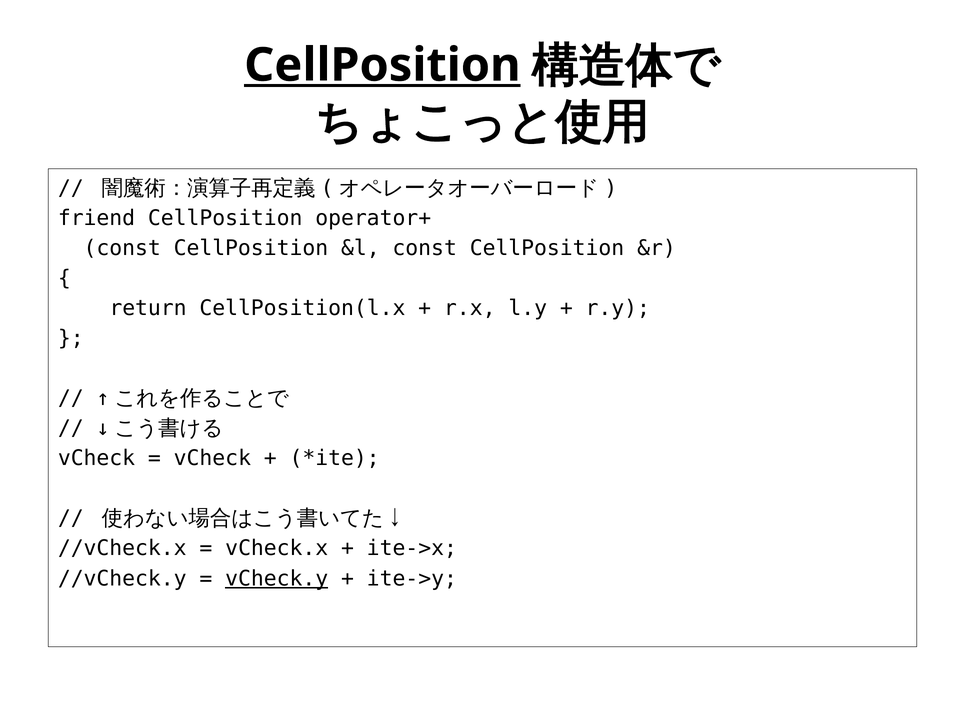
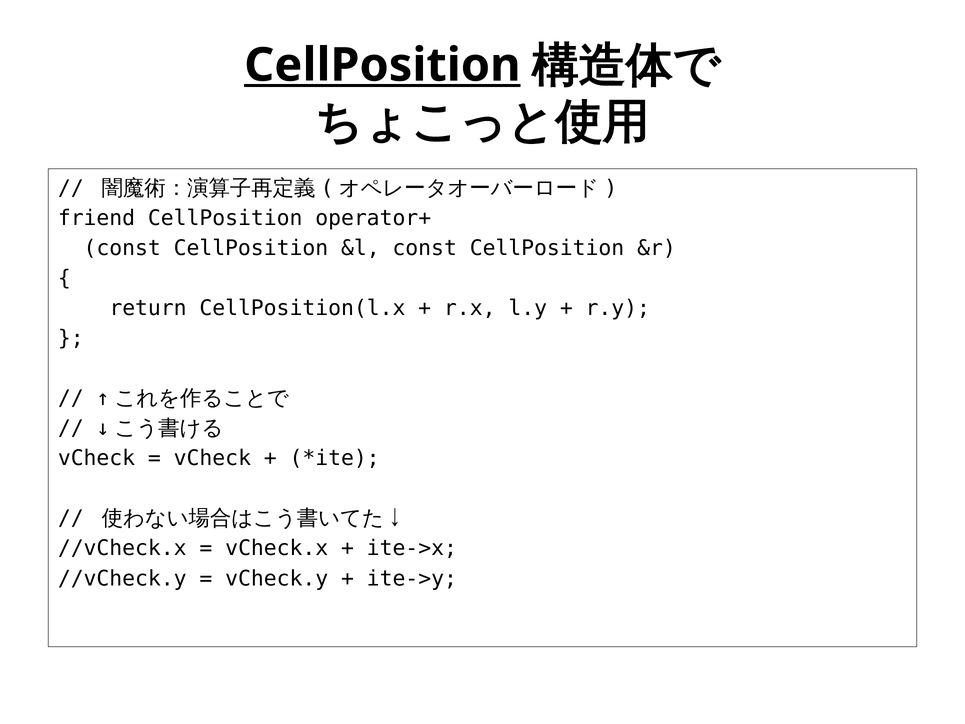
vCheck.y underline: present -> none
